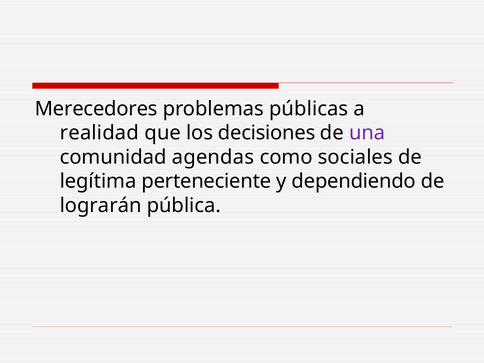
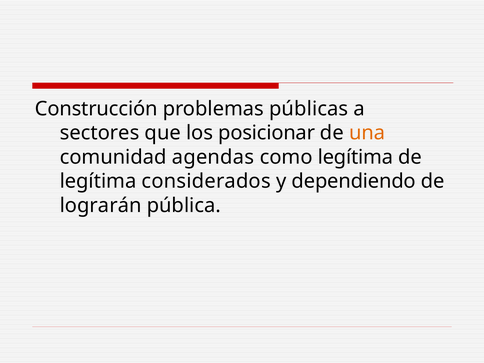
Merecedores: Merecedores -> Construcción
realidad: realidad -> sectores
decisiones: decisiones -> posicionar
una colour: purple -> orange
como sociales: sociales -> legítima
perteneciente: perteneciente -> considerados
